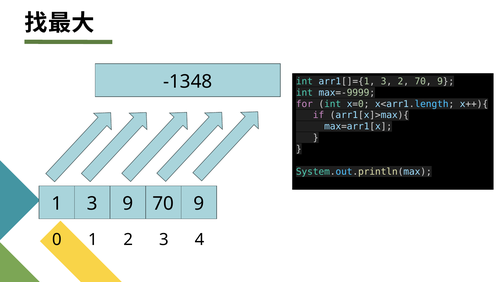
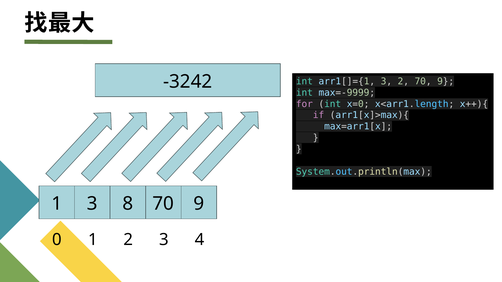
-1348: -1348 -> -3242
3 9: 9 -> 8
